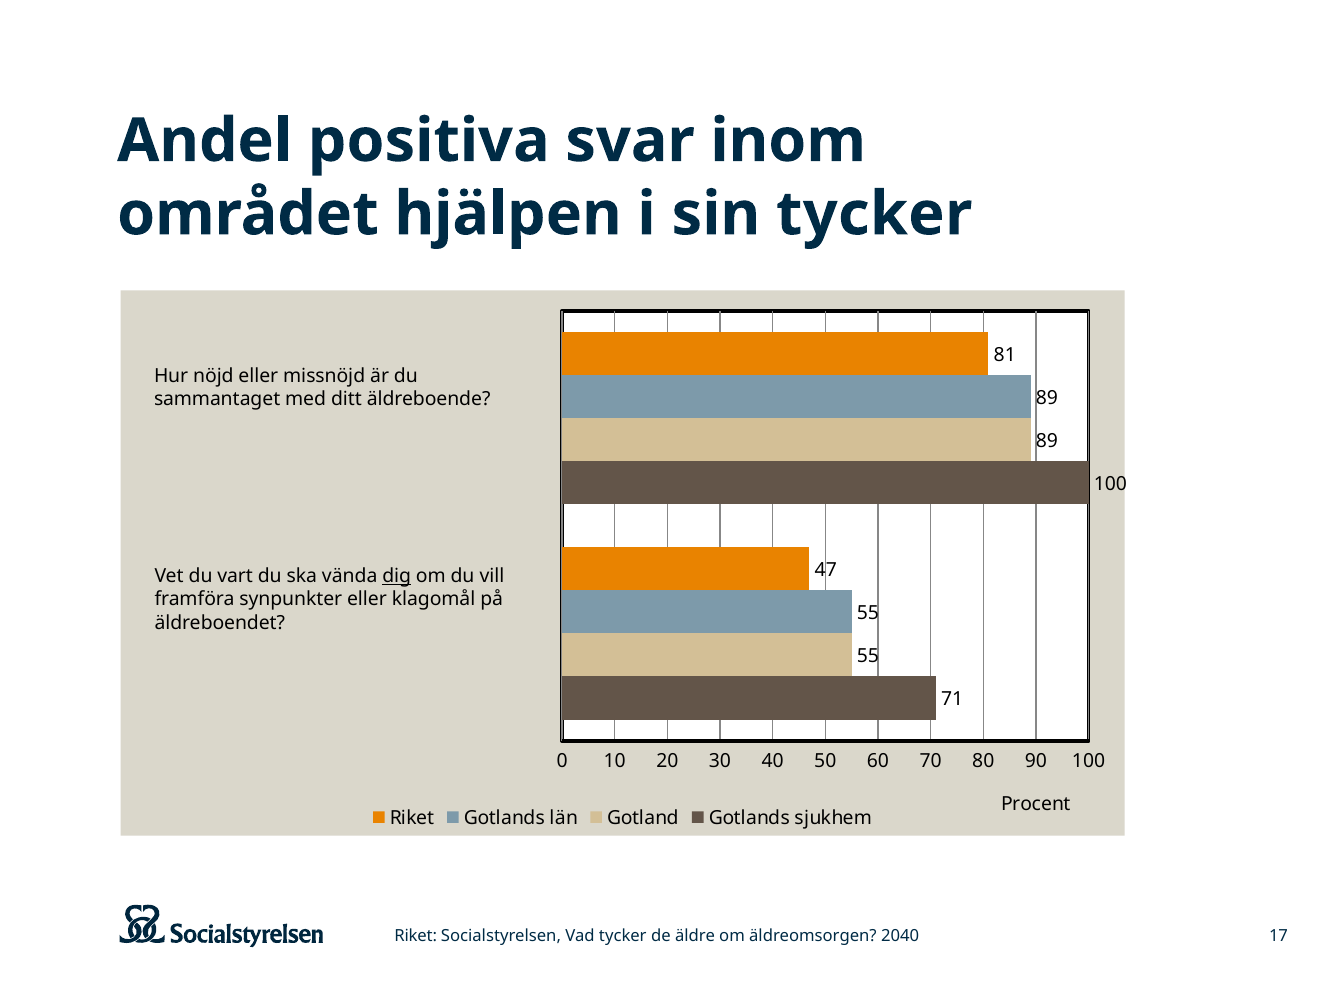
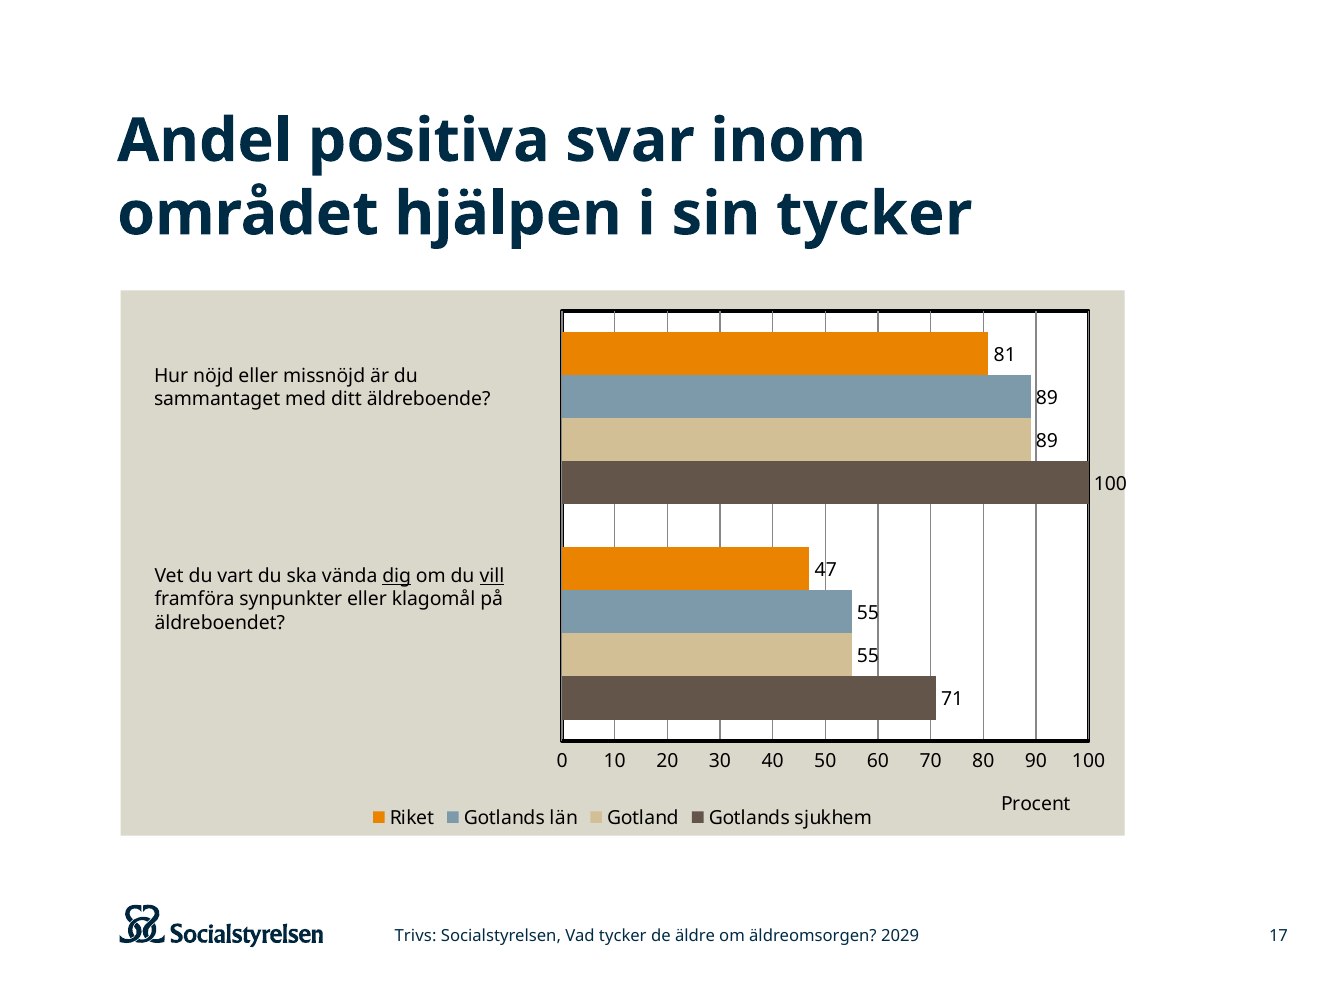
vill underline: none -> present
Riket at (416, 936): Riket -> Trivs
2040: 2040 -> 2029
